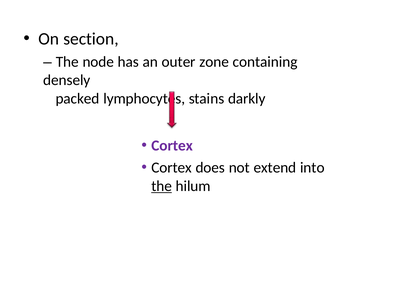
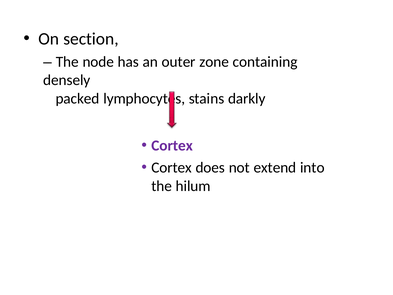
the at (162, 186) underline: present -> none
